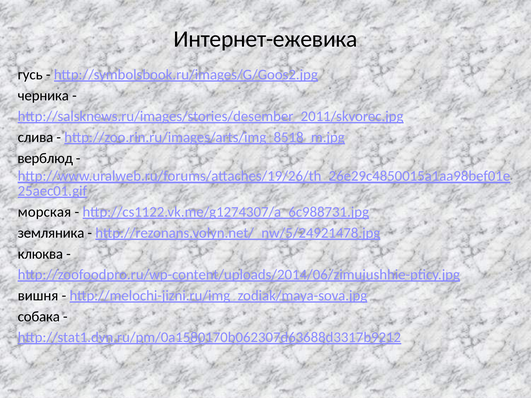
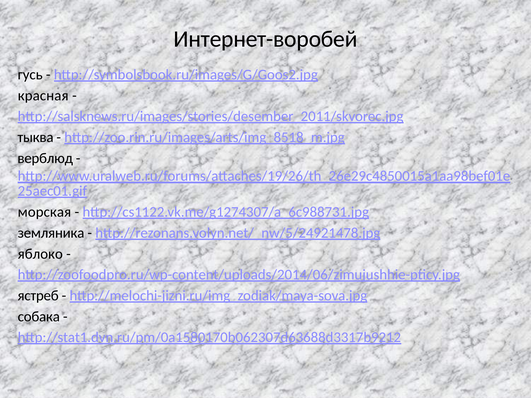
Интернет-ежевика: Интернет-ежевика -> Интернет-воробей
черника: черника -> красная
слива: слива -> тыква
клюква: клюква -> яблоко
вишня: вишня -> ястреб
